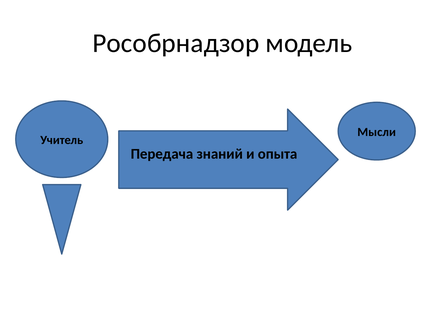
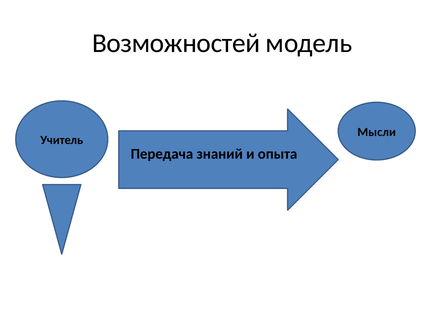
Рособрнадзор: Рособрнадзор -> Возможностей
